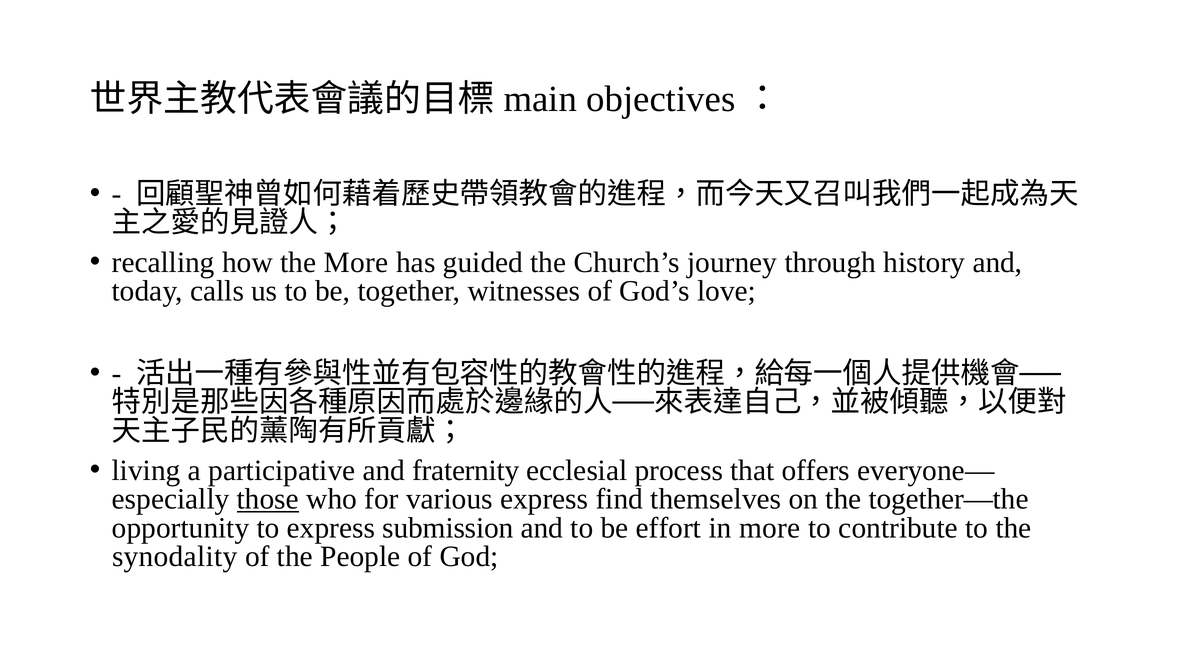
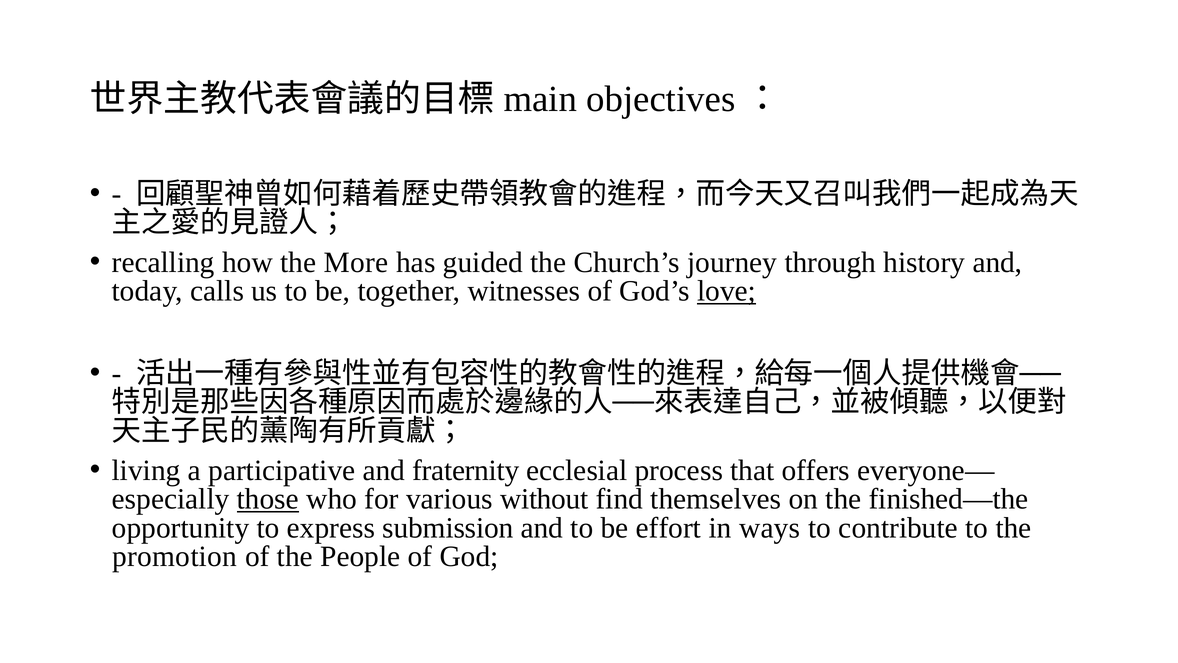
love underline: none -> present
various express: express -> without
together—the: together—the -> finished—the
in more: more -> ways
synodality: synodality -> promotion
